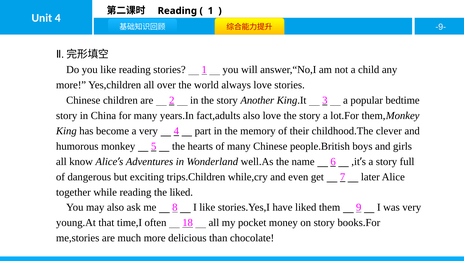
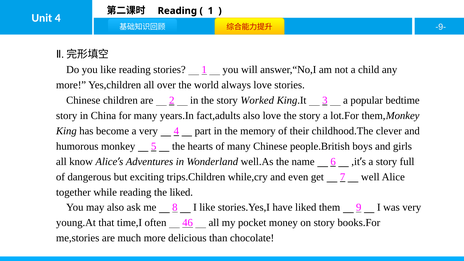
Another: Another -> Worked
later: later -> well
18: 18 -> 46
